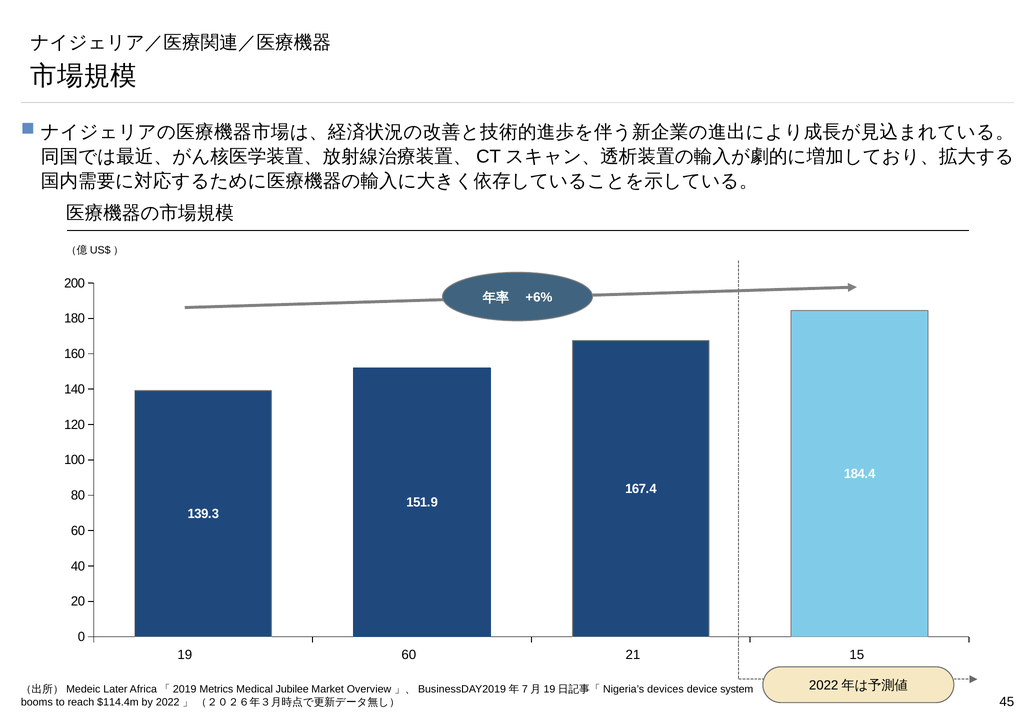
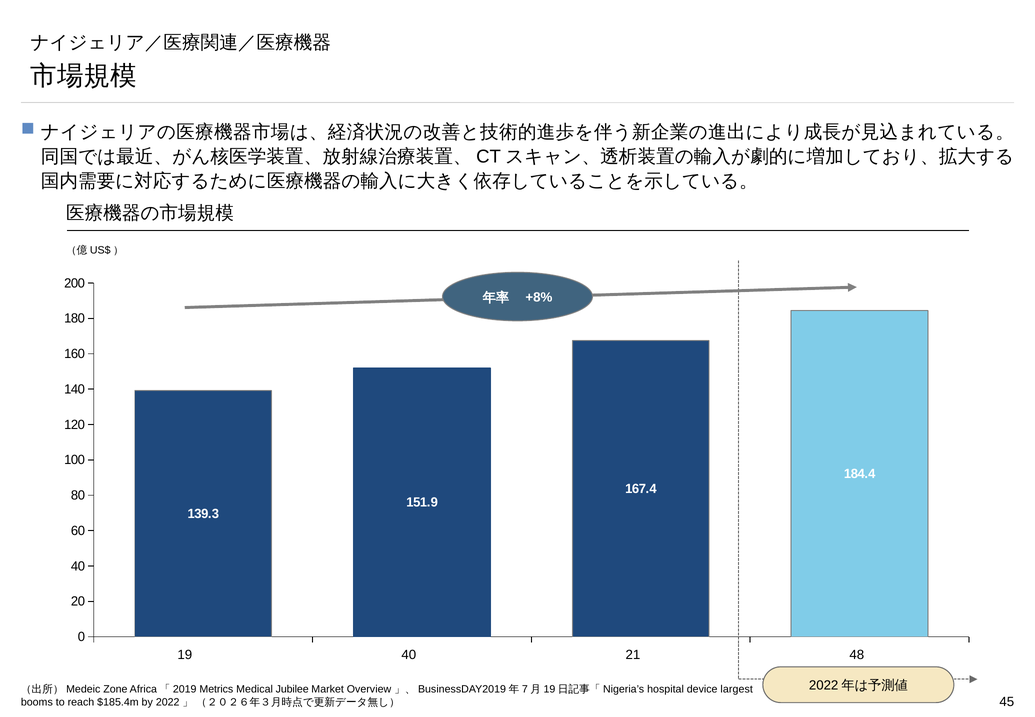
+6%: +6% -> +8%
19 60: 60 -> 40
15: 15 -> 48
Later: Later -> Zone
devices: devices -> hospital
system: system -> largest
$114.4m: $114.4m -> $185.4m
